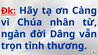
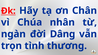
Càng: Càng -> Chân
